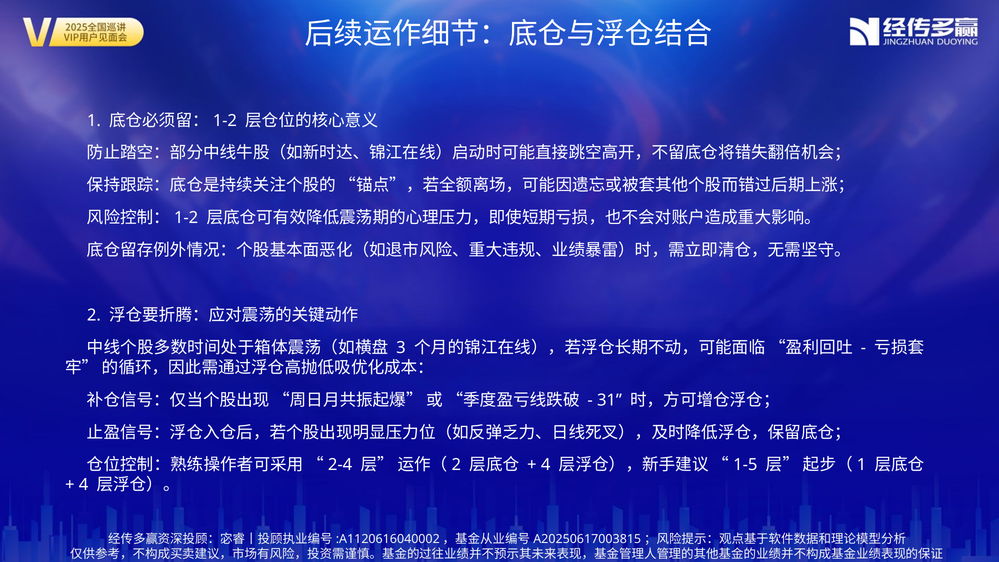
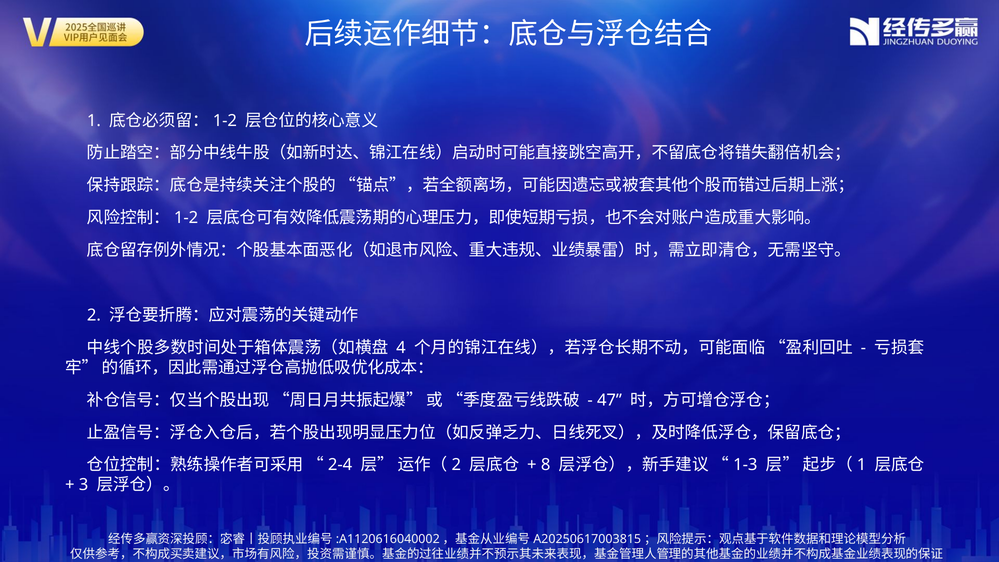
3: 3 -> 4
31: 31 -> 47
4 at (546, 465): 4 -> 8
1-5: 1-5 -> 1-3
4 at (84, 485): 4 -> 3
